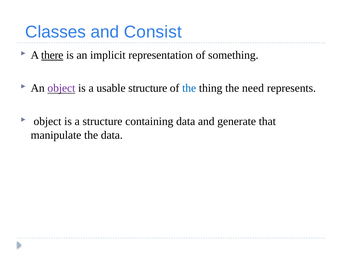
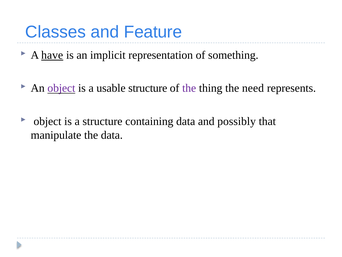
Consist: Consist -> Feature
there: there -> have
the at (189, 88) colour: blue -> purple
generate: generate -> possibly
